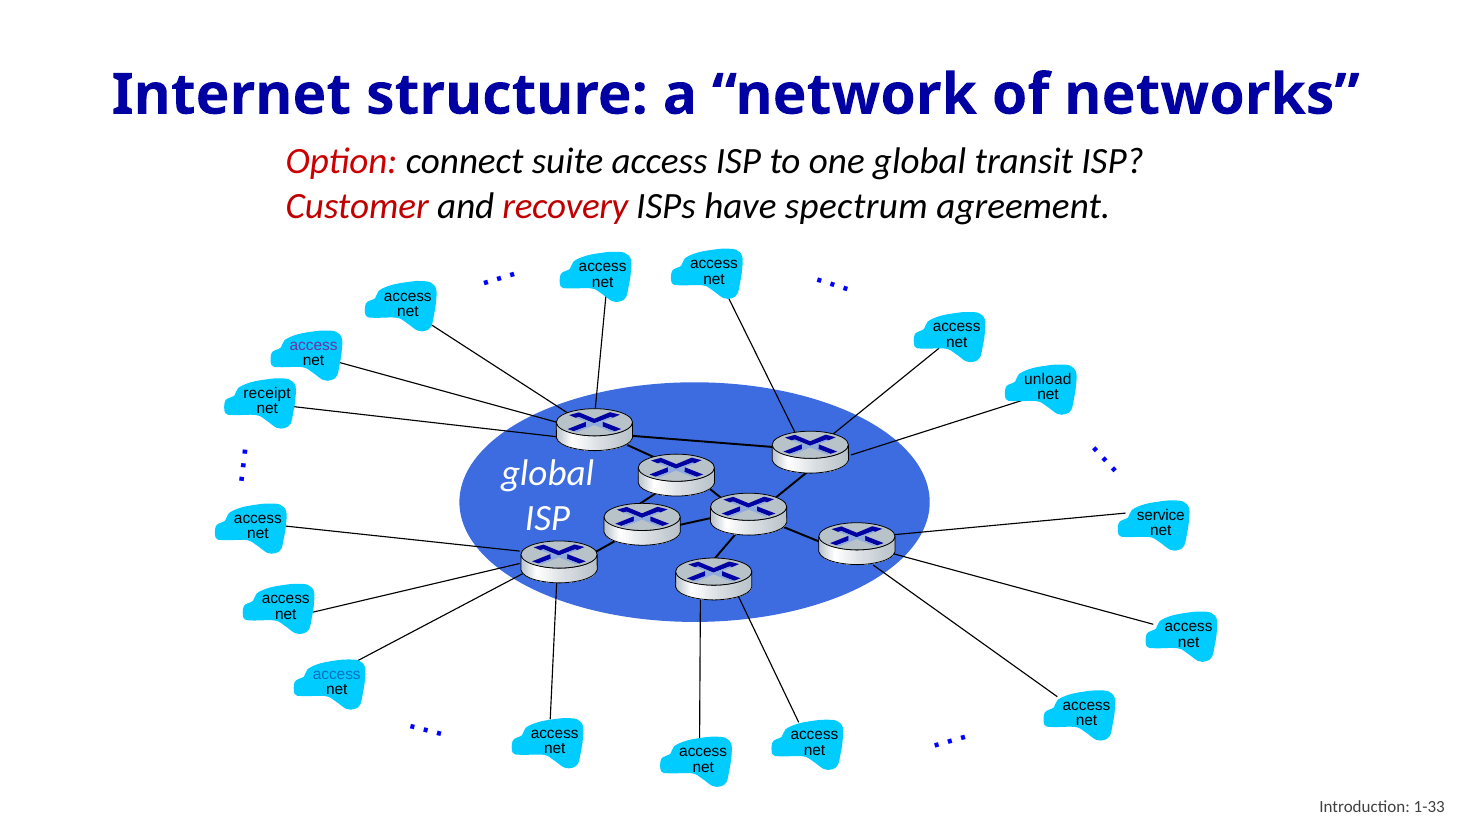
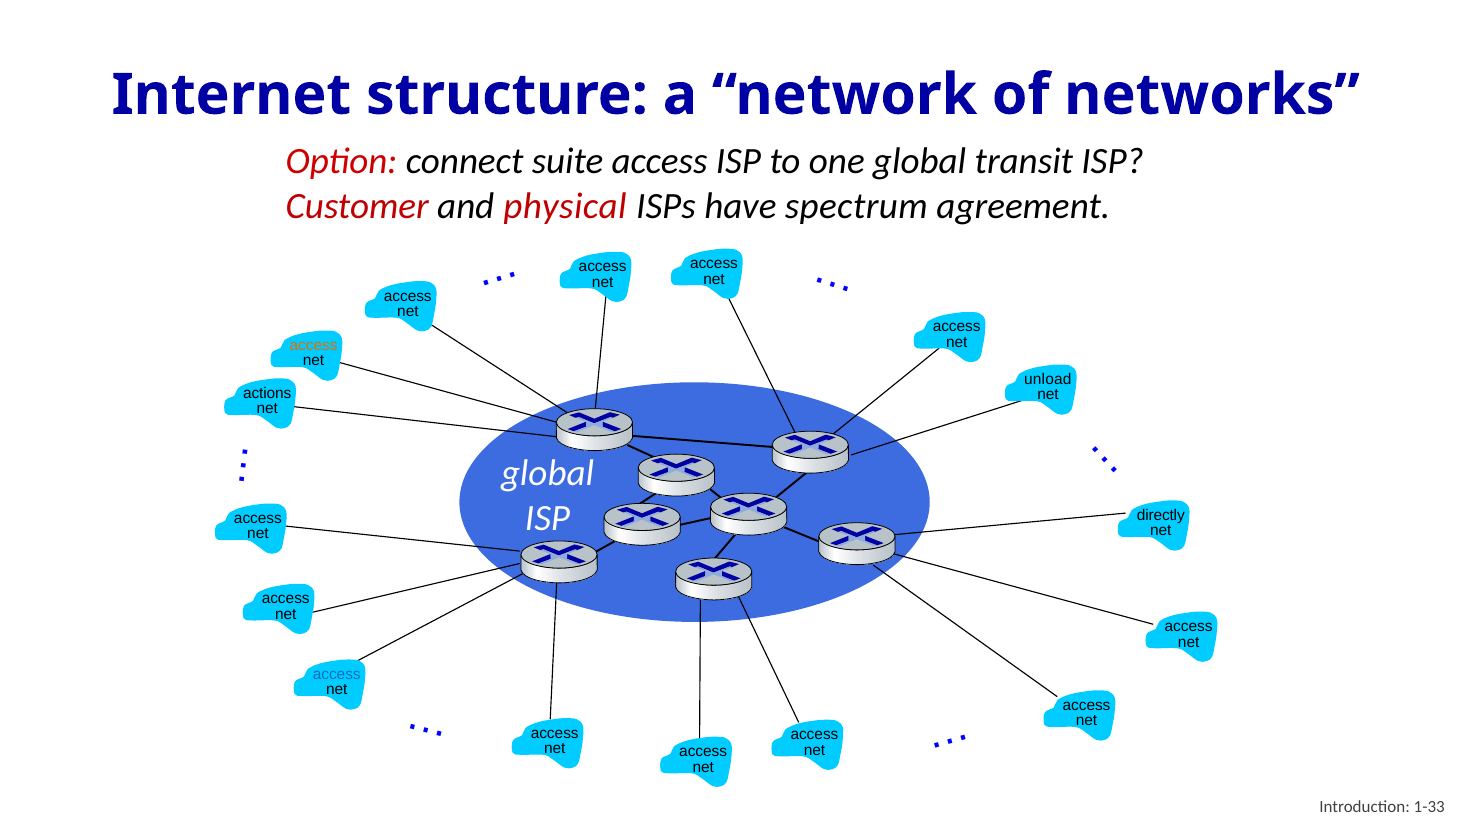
recovery: recovery -> physical
access at (314, 346) colour: purple -> orange
receipt: receipt -> actions
service: service -> directly
